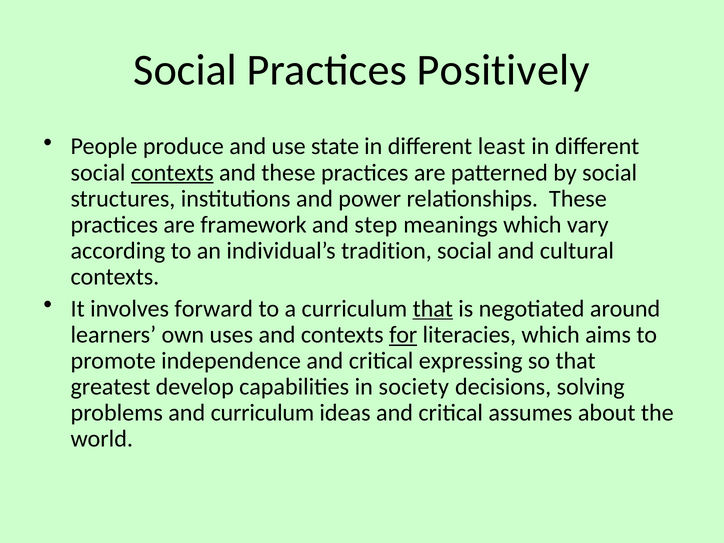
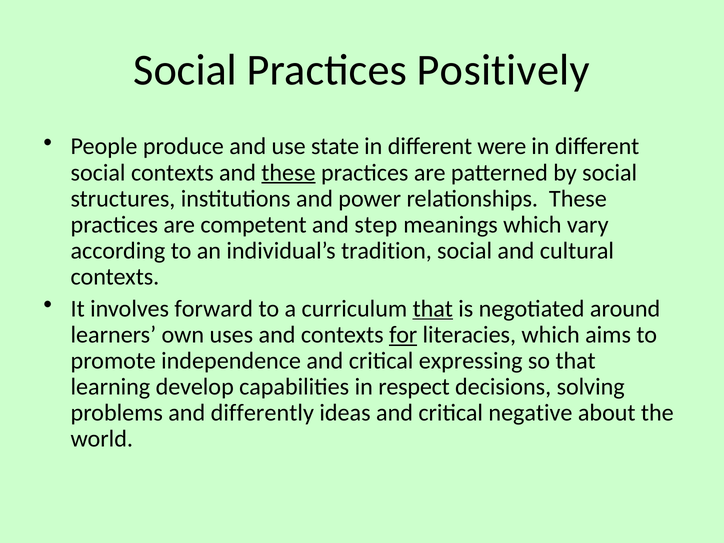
least: least -> were
contexts at (172, 173) underline: present -> none
these at (288, 173) underline: none -> present
framework: framework -> competent
greatest: greatest -> learning
society: society -> respect
and curriculum: curriculum -> differently
assumes: assumes -> negative
